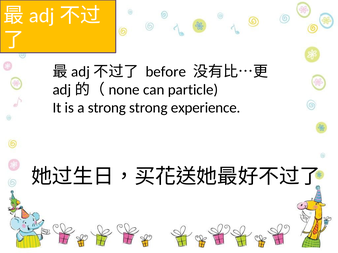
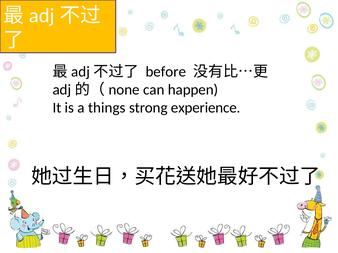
particle: particle -> happen
a strong: strong -> things
